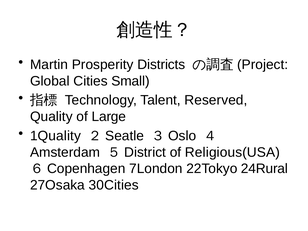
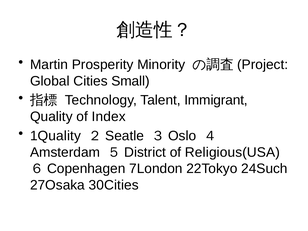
Districts: Districts -> Minority
Reserved: Reserved -> Immigrant
Large: Large -> Index
24Rural: 24Rural -> 24Such
